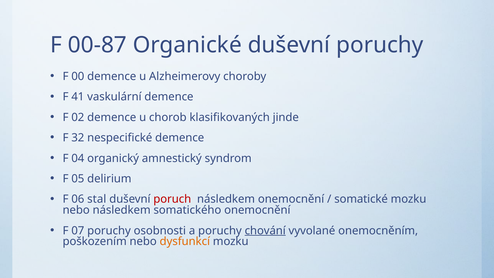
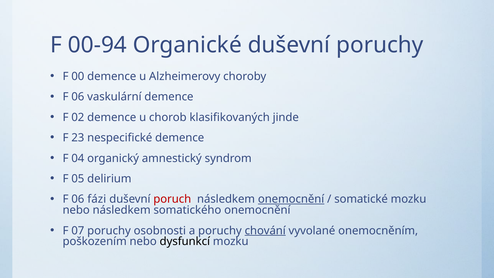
00-87: 00-87 -> 00-94
41 at (78, 97): 41 -> 06
32: 32 -> 23
stal: stal -> fázi
onemocnění at (291, 199) underline: none -> present
dysfunkcí colour: orange -> black
